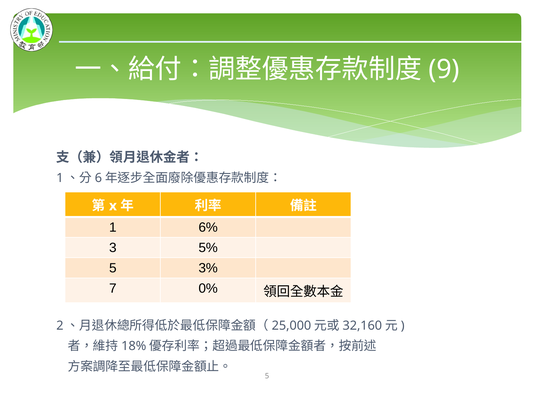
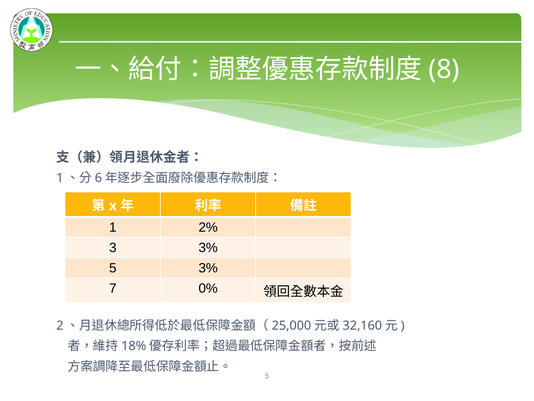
9: 9 -> 8
6%: 6% -> 2%
3 5%: 5% -> 3%
